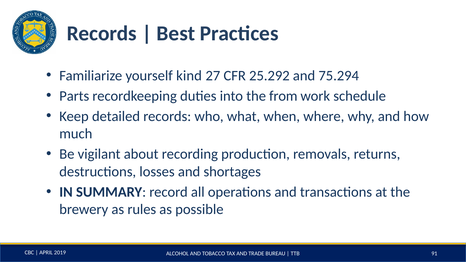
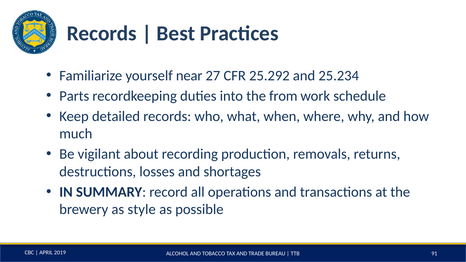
kind: kind -> near
75.294: 75.294 -> 25.234
rules: rules -> style
